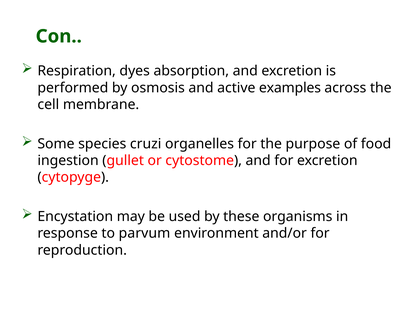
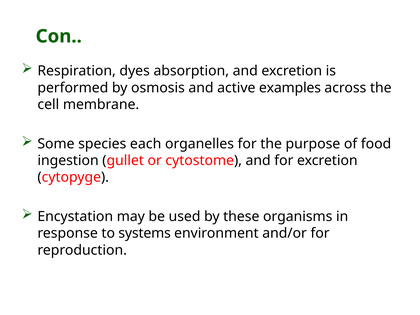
cruzi: cruzi -> each
parvum: parvum -> systems
